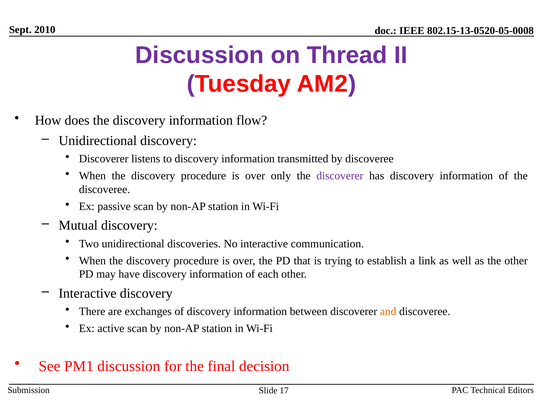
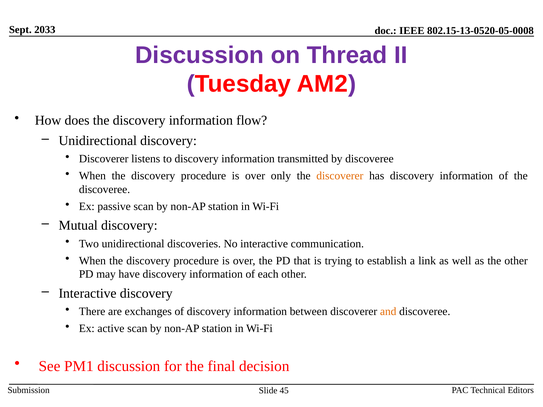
2010: 2010 -> 2033
discoverer at (340, 176) colour: purple -> orange
17: 17 -> 45
